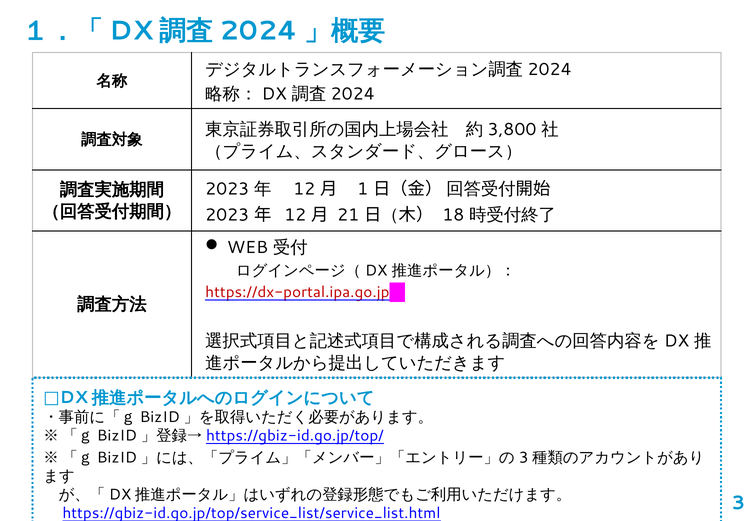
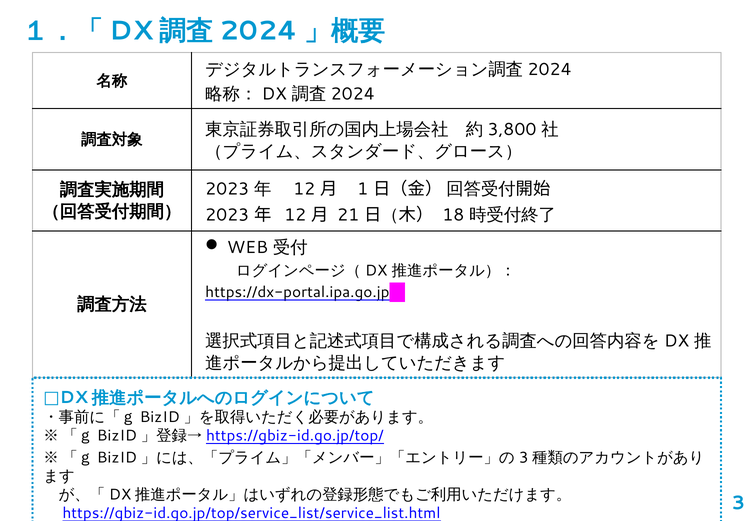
https://dx-portal.ipa.go.jp colour: red -> black
